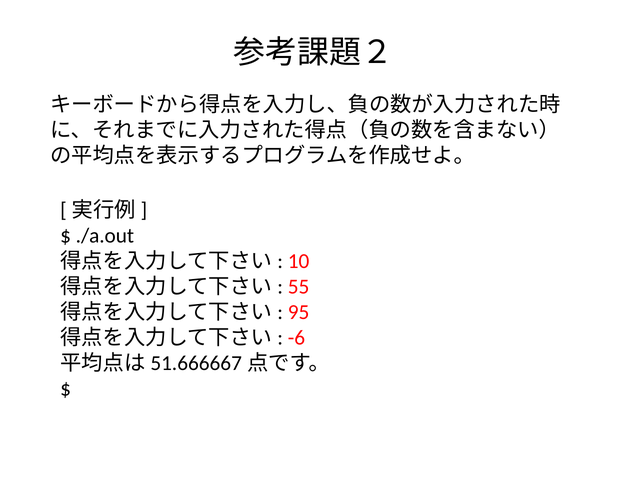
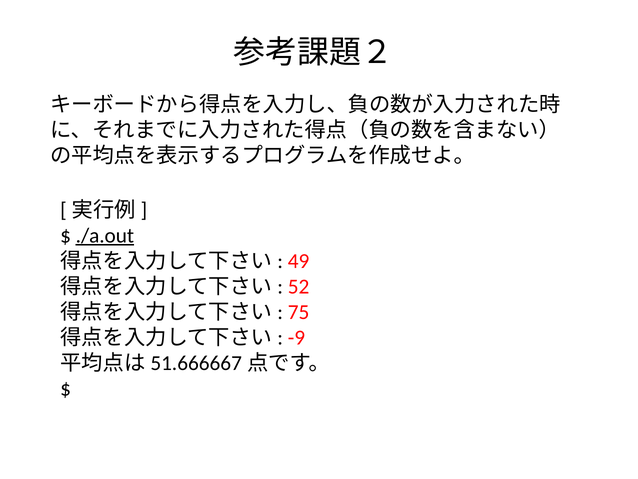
./a.out underline: none -> present
10: 10 -> 49
55: 55 -> 52
95: 95 -> 75
-6: -6 -> -9
